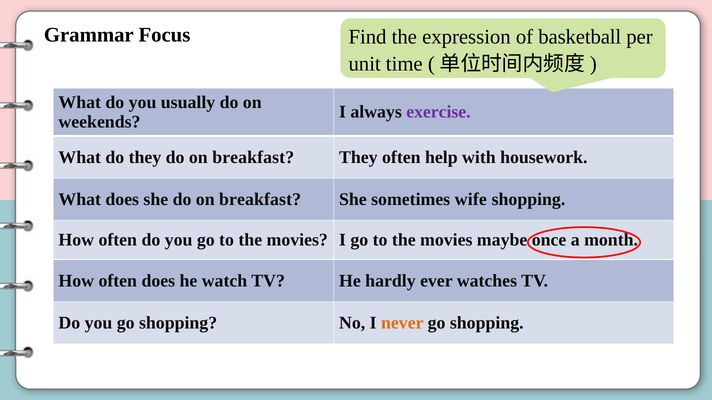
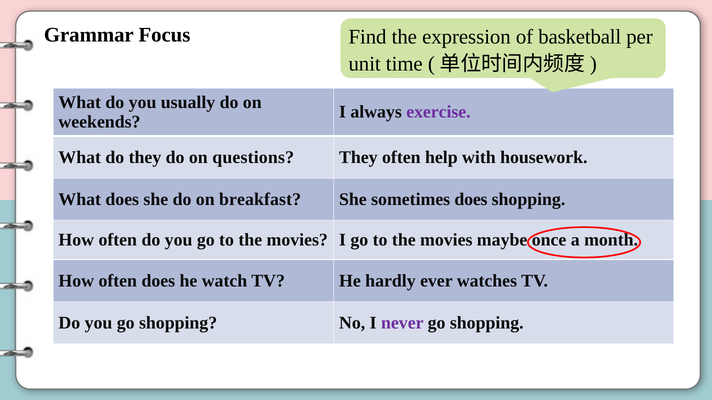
they do on breakfast: breakfast -> questions
sometimes wife: wife -> does
never colour: orange -> purple
